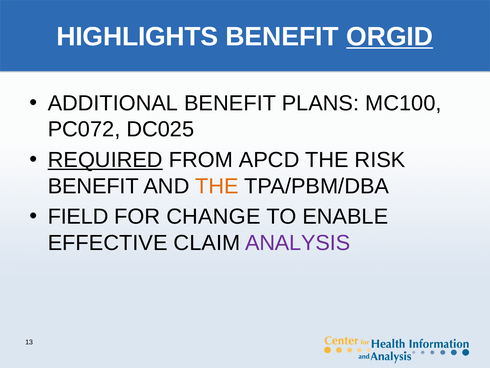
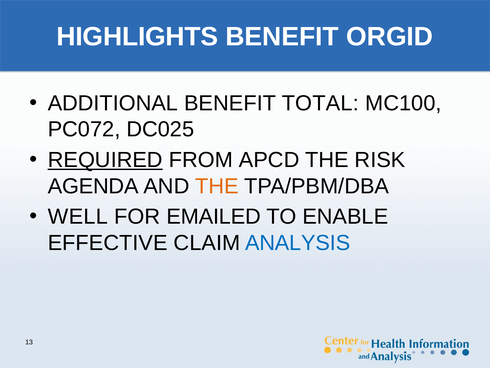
ORGID underline: present -> none
PLANS: PLANS -> TOTAL
BENEFIT at (93, 186): BENEFIT -> AGENDA
FIELD: FIELD -> WELL
CHANGE: CHANGE -> EMAILED
ANALYSIS colour: purple -> blue
